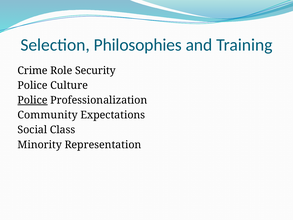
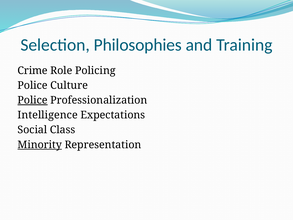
Security: Security -> Policing
Community: Community -> Intelligence
Minority underline: none -> present
